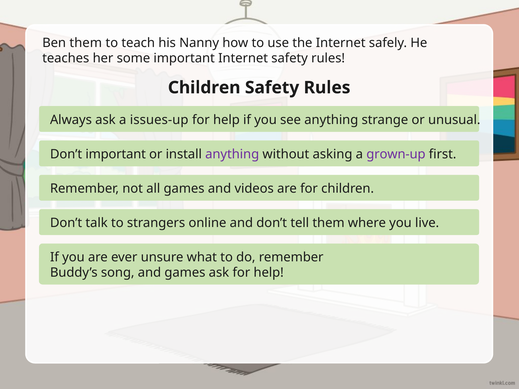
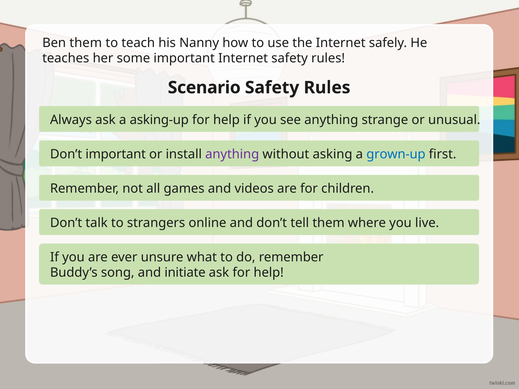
Children at (204, 88): Children -> Scenario
issues-up: issues-up -> asking-up
grown-up colour: purple -> blue
and games: games -> initiate
